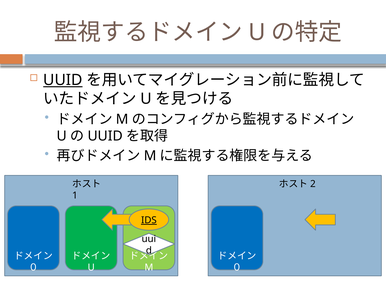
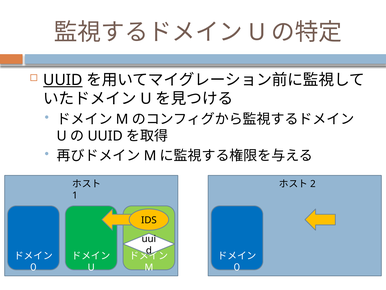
IDS underline: present -> none
